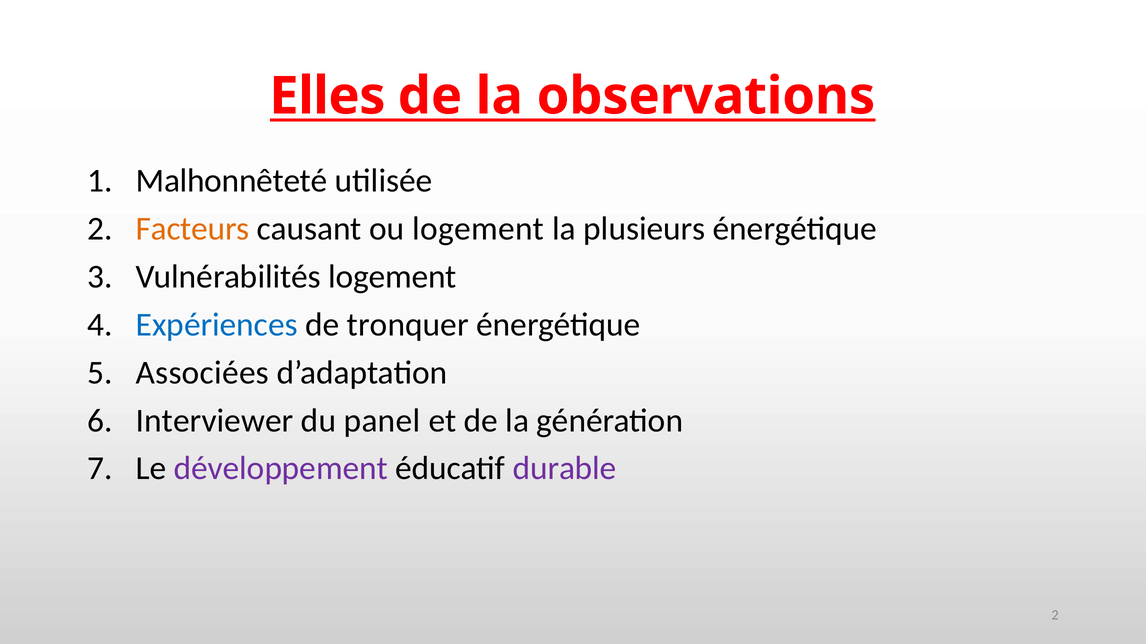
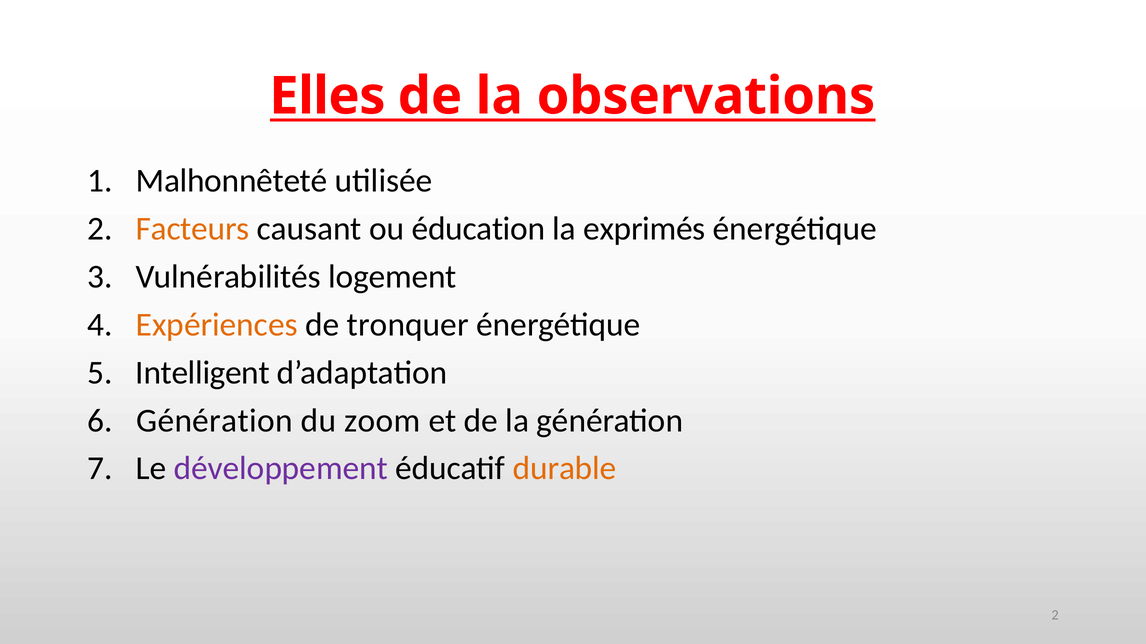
ou logement: logement -> éducation
plusieurs: plusieurs -> exprimés
Expériences colour: blue -> orange
Associées: Associées -> Intelligent
Interviewer at (215, 421): Interviewer -> Génération
panel: panel -> zoom
durable colour: purple -> orange
